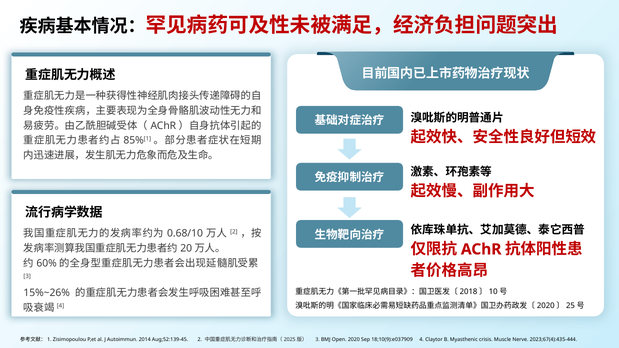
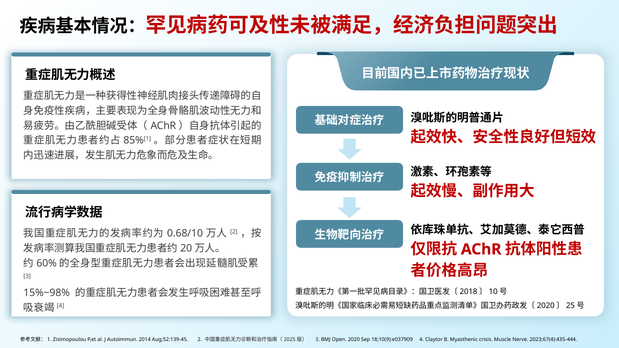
15%~26%: 15%~26% -> 15%~98%
